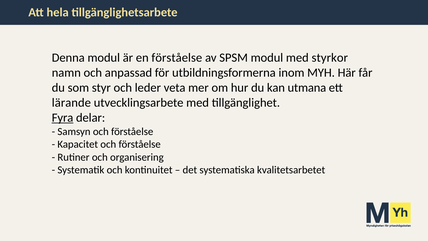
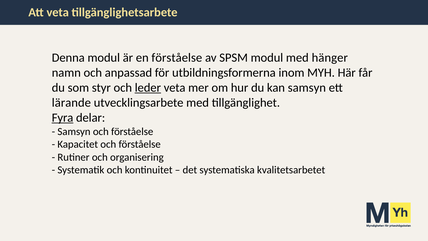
Att hela: hela -> veta
styrkor: styrkor -> hänger
leder at (148, 88) underline: none -> present
kan utmana: utmana -> samsyn
